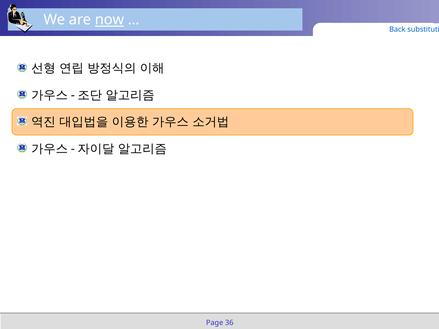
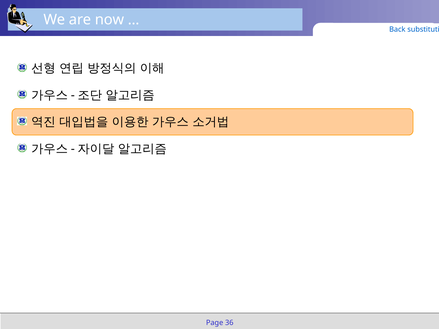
now underline: present -> none
